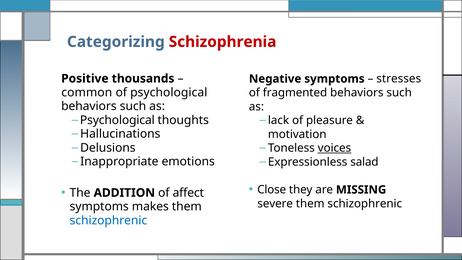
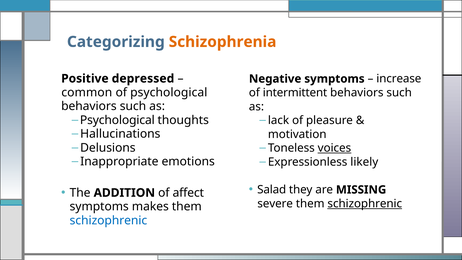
Schizophrenia colour: red -> orange
thousands: thousands -> depressed
stresses: stresses -> increase
fragmented: fragmented -> intermittent
salad: salad -> likely
Close: Close -> Salad
schizophrenic at (365, 204) underline: none -> present
